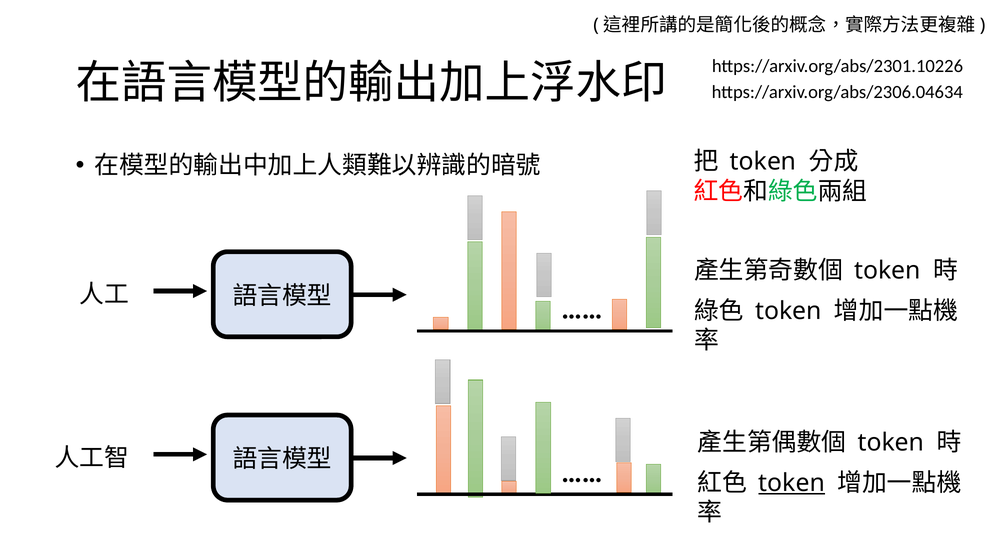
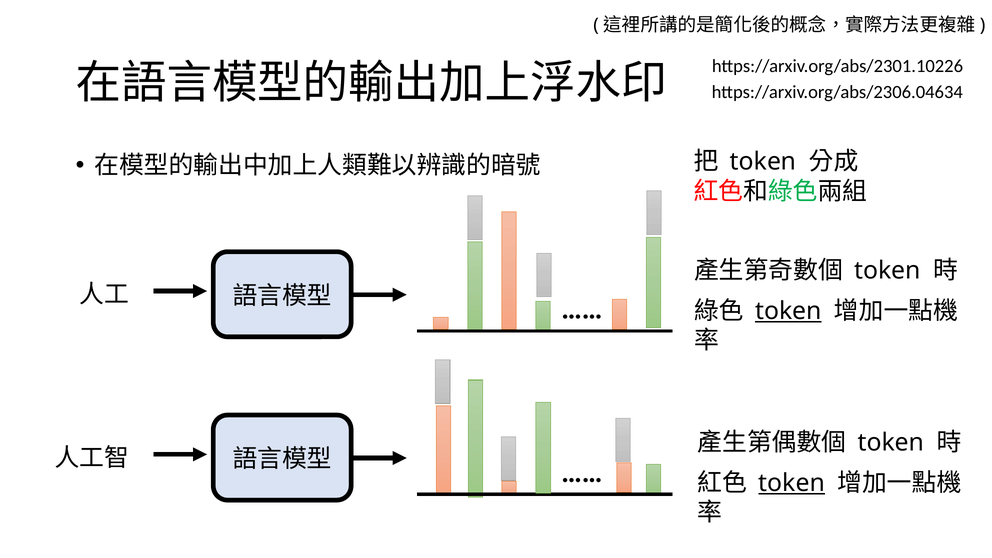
token at (788, 311) underline: none -> present
